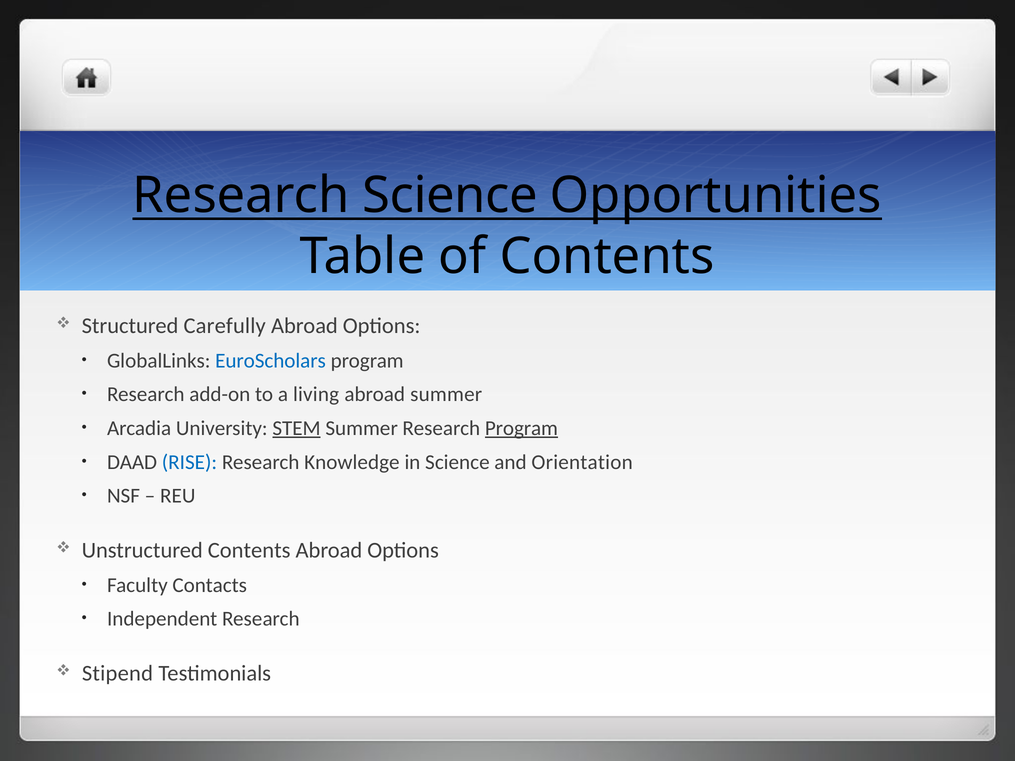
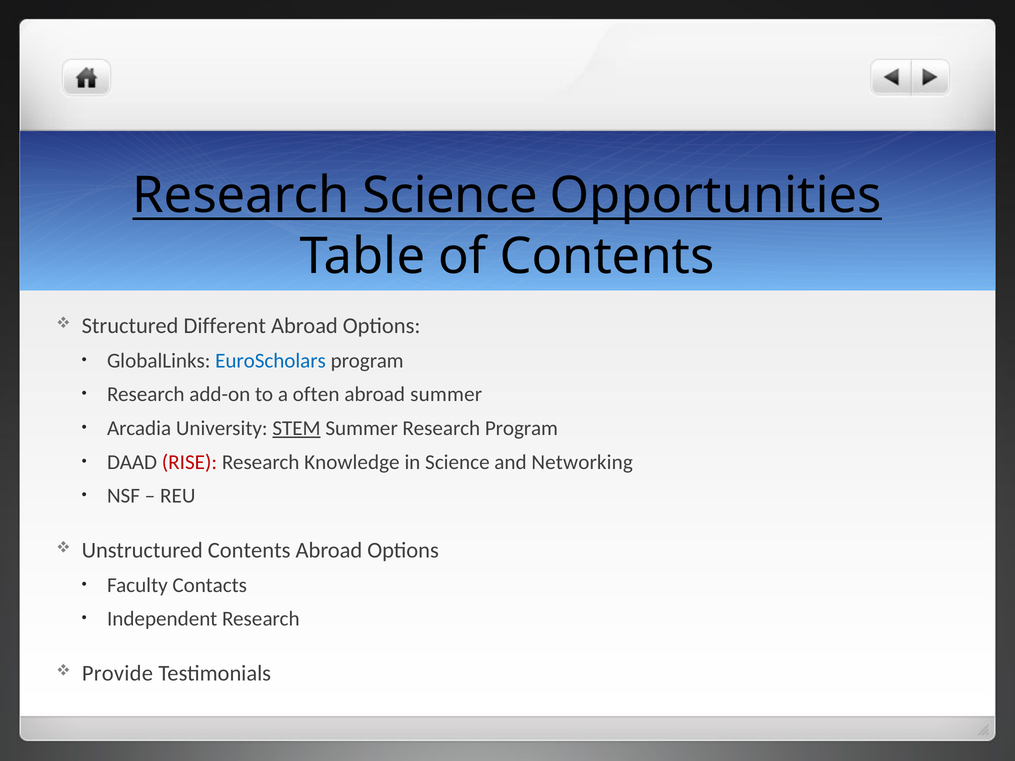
Carefully: Carefully -> Different
living: living -> often
Program at (521, 428) underline: present -> none
RISE colour: blue -> red
Orientation: Orientation -> Networking
Stipend: Stipend -> Provide
